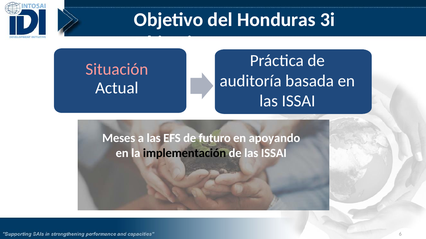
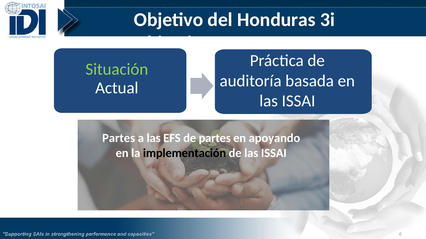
Situación colour: pink -> light green
Meses at (119, 138): Meses -> Partes
de futuro: futuro -> partes
